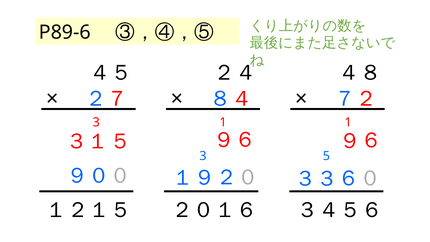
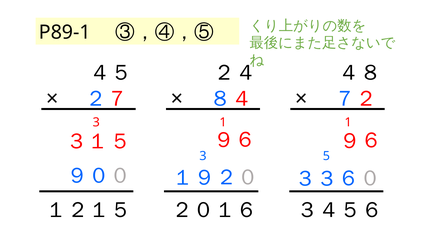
P89-6: P89-6 -> P89-1
